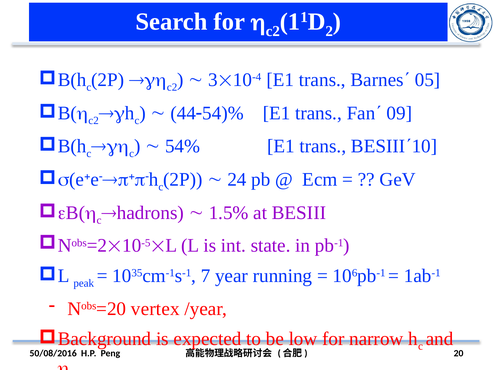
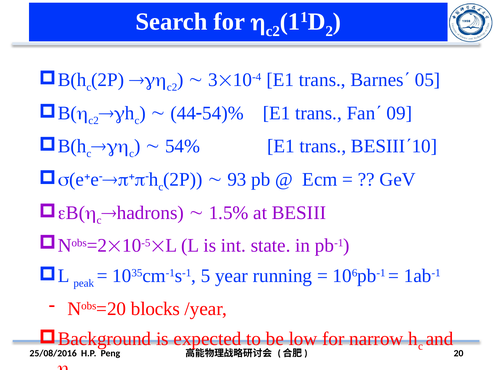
24: 24 -> 93
7: 7 -> 5
vertex: vertex -> blocks
50/08/2016: 50/08/2016 -> 25/08/2016
